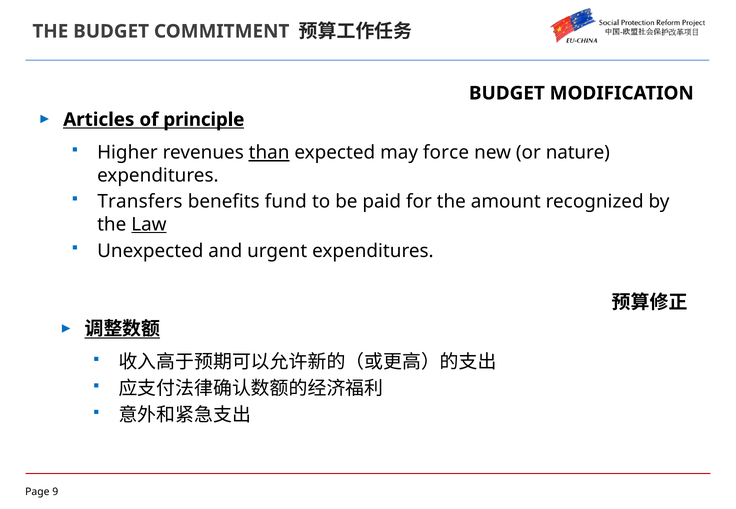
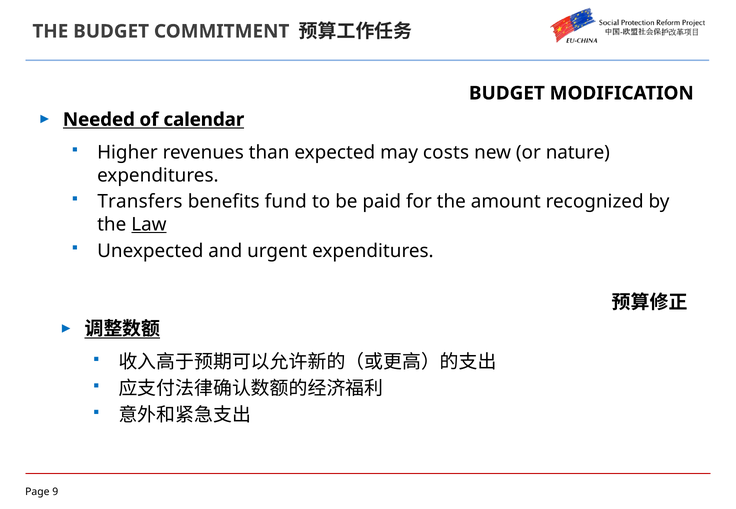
Articles: Articles -> Needed
principle: principle -> calendar
than underline: present -> none
force: force -> costs
